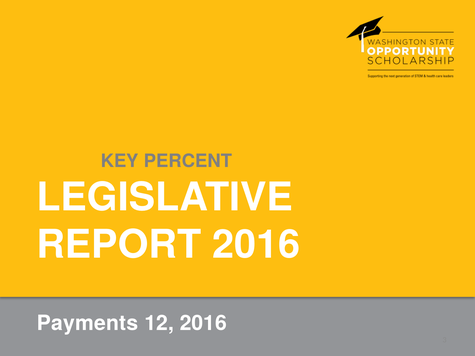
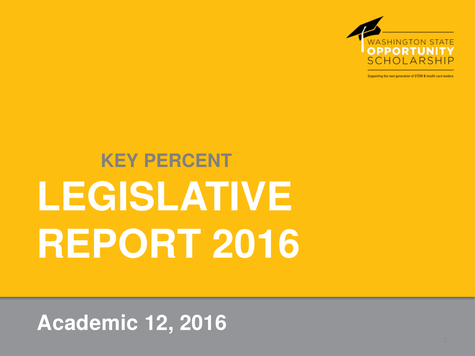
Payments: Payments -> Academic
